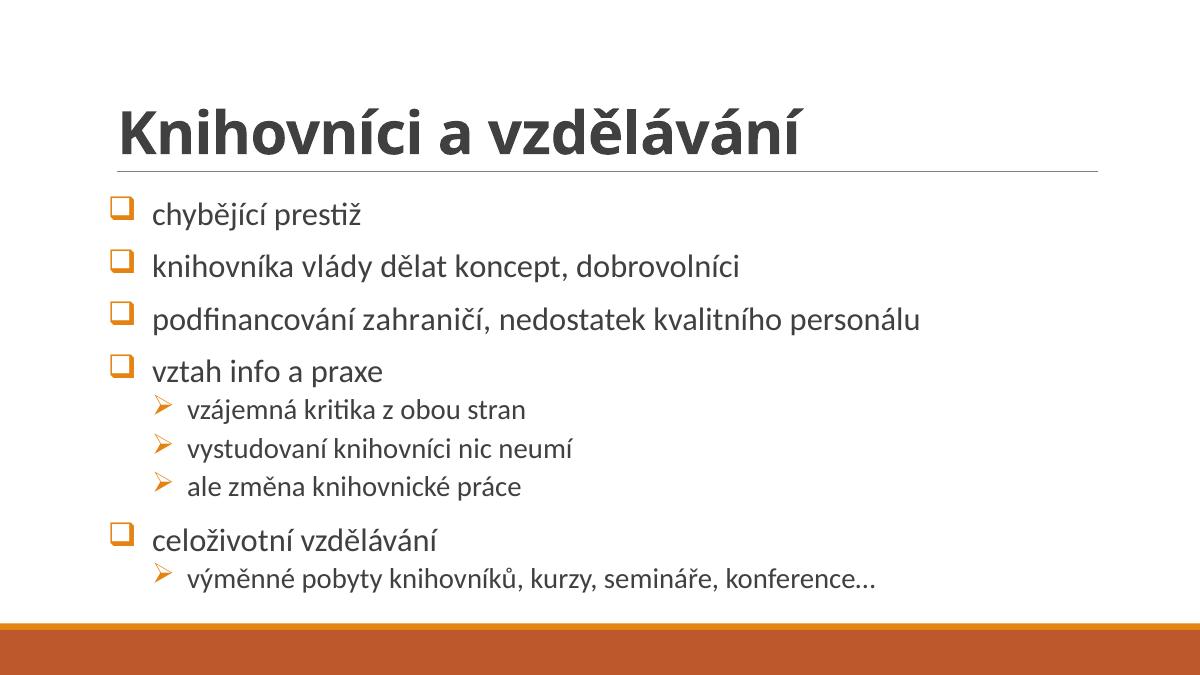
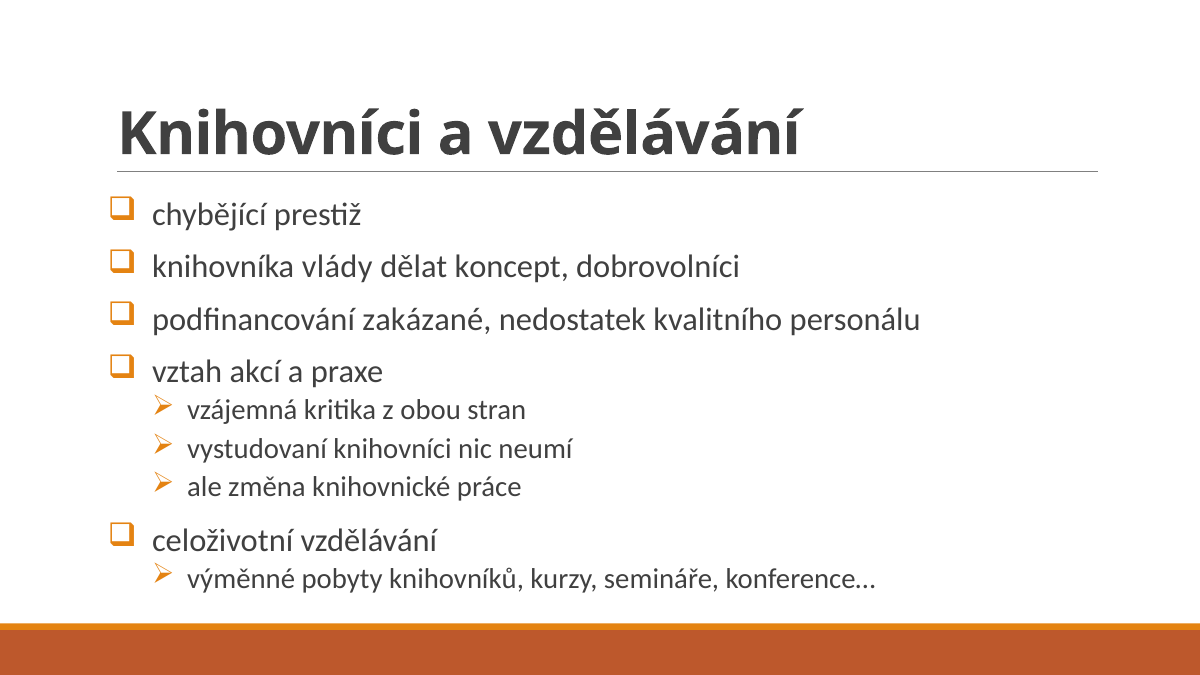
zahraničí: zahraničí -> zakázané
info: info -> akcí
